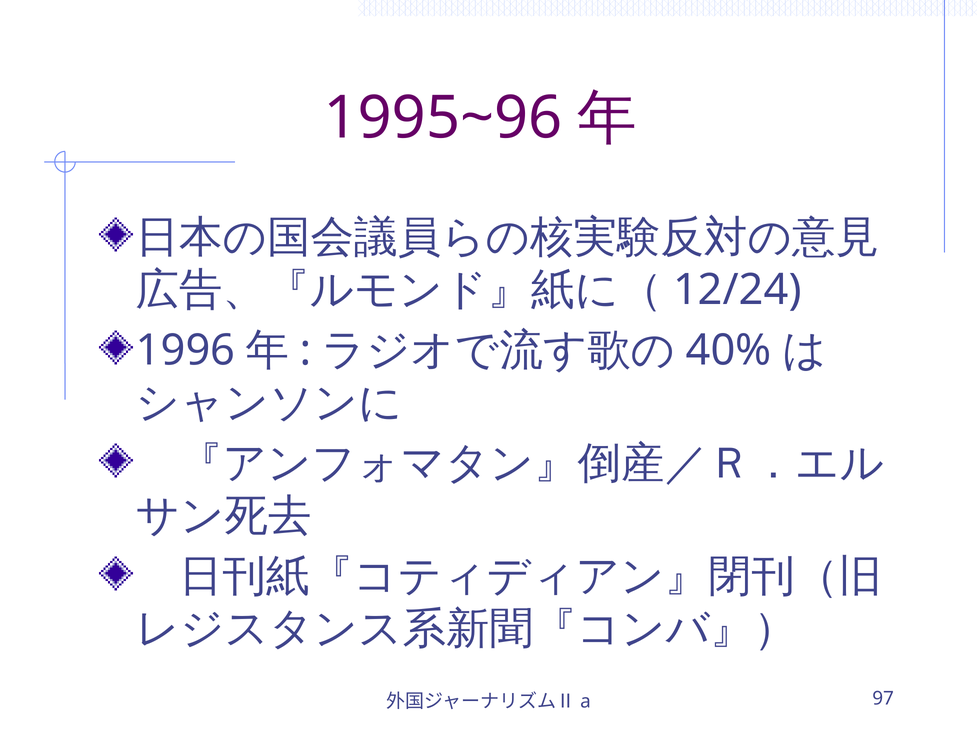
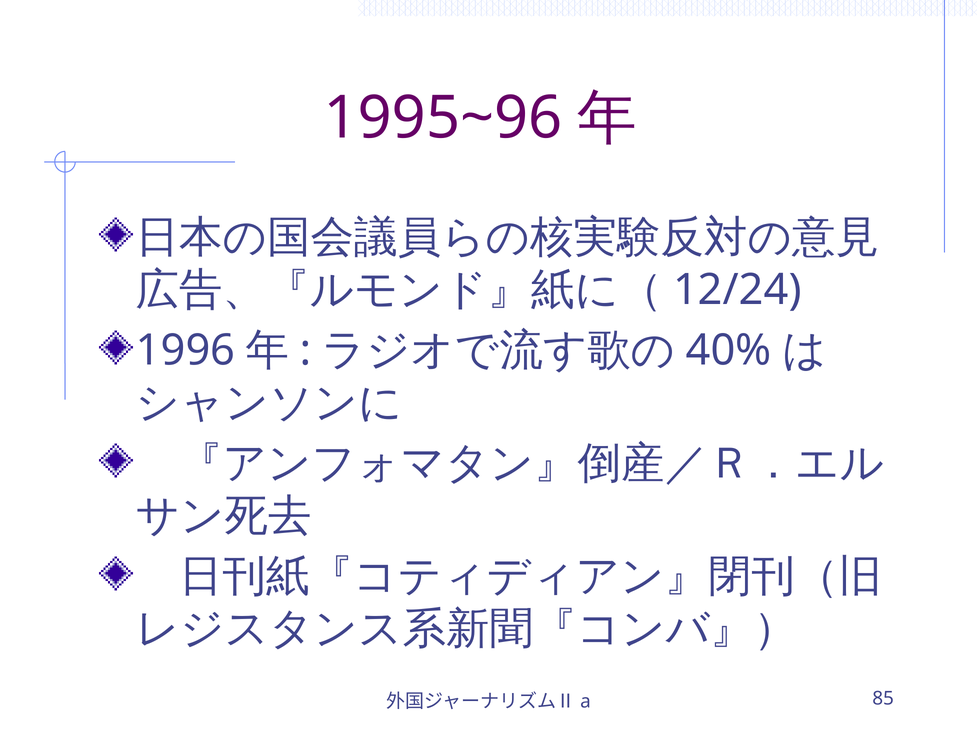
97: 97 -> 85
